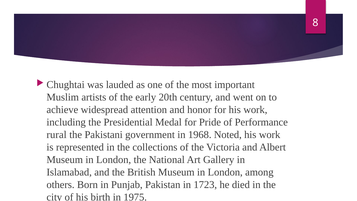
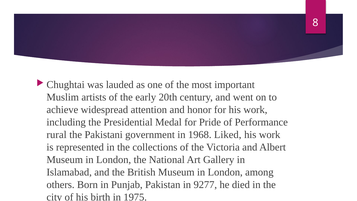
Noted: Noted -> Liked
1723: 1723 -> 9277
